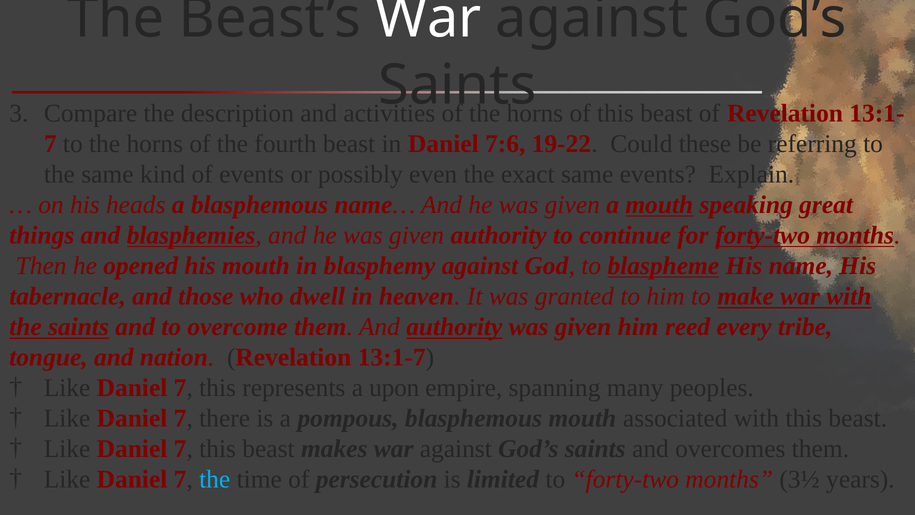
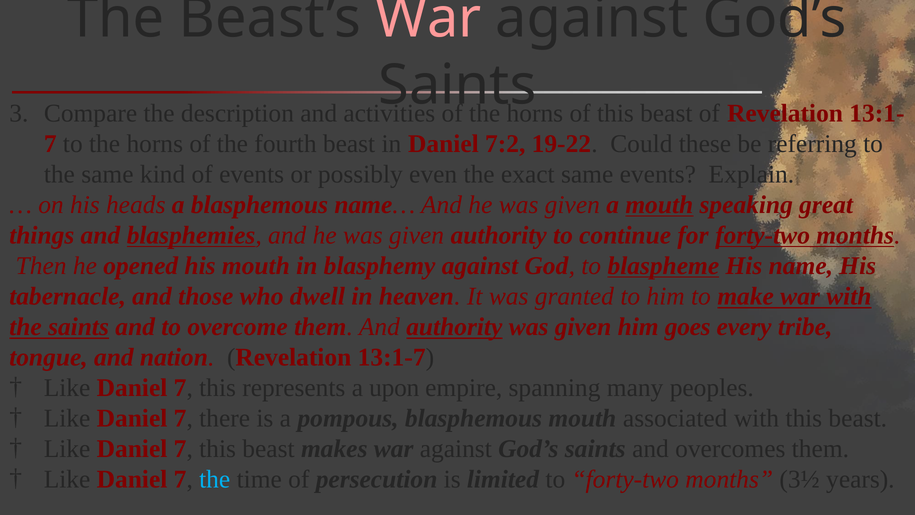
War at (428, 18) colour: white -> pink
7:6: 7:6 -> 7:2
reed: reed -> goes
